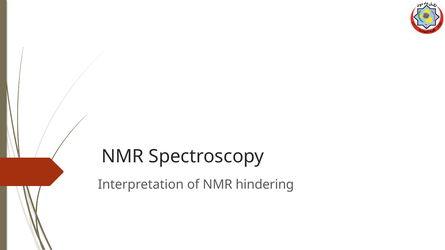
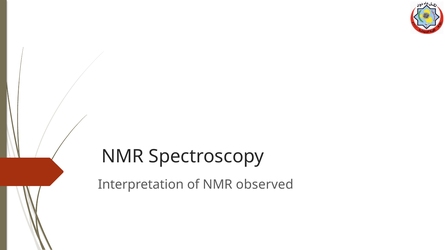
hindering: hindering -> observed
